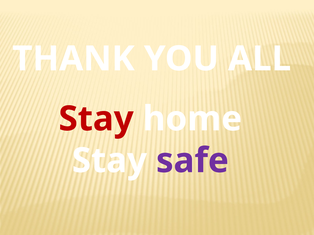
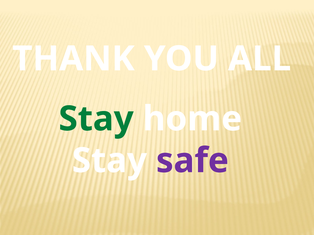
Stay at (96, 119) colour: red -> green
